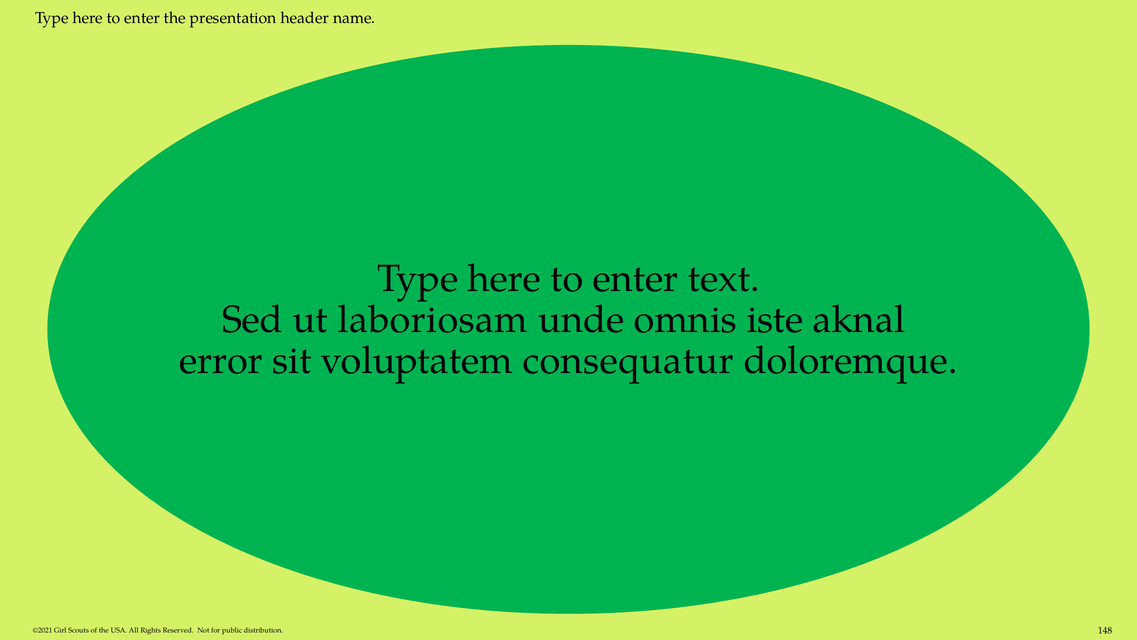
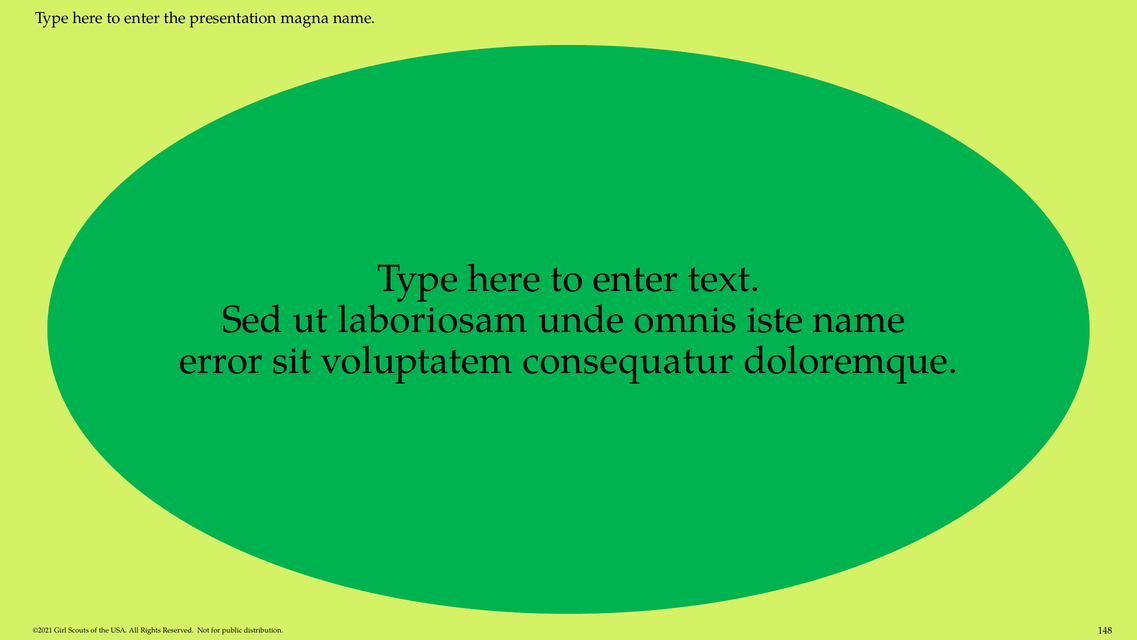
header: header -> magna
iste aknal: aknal -> name
